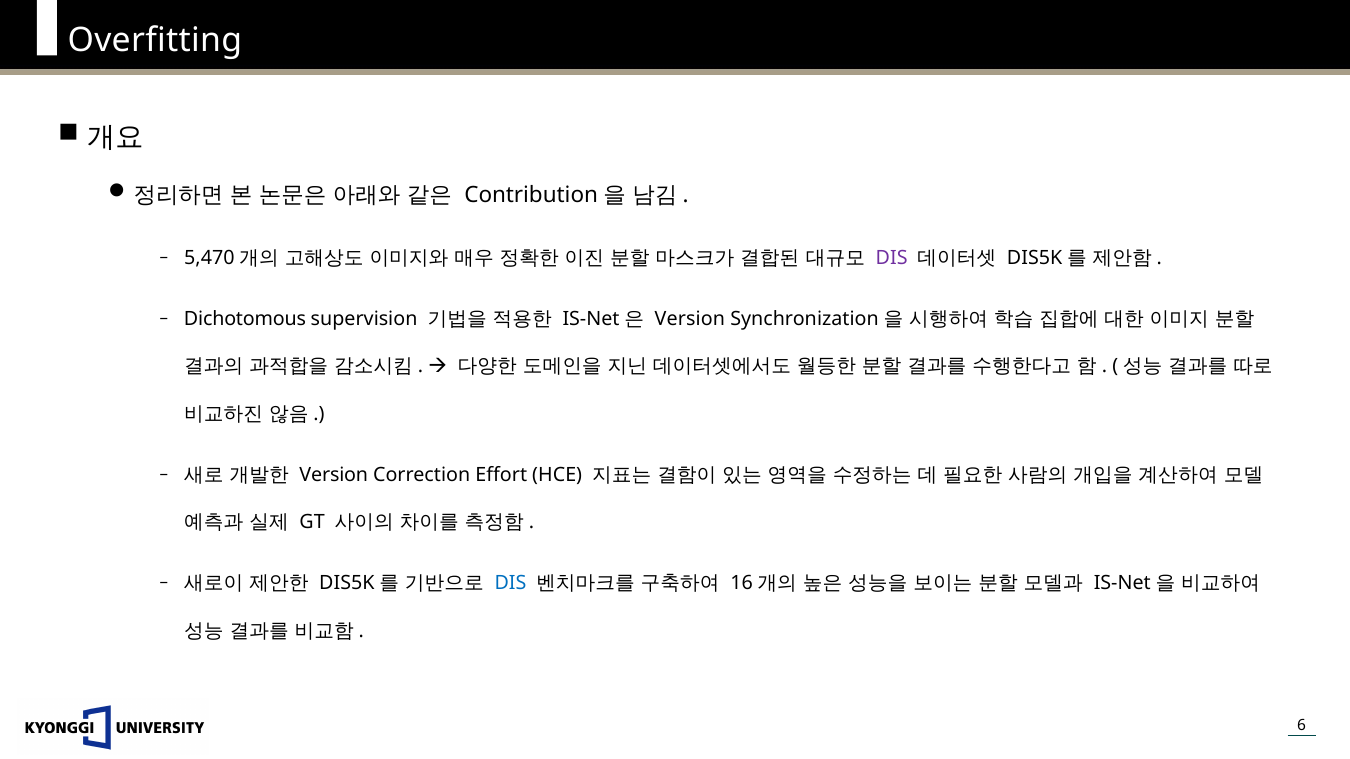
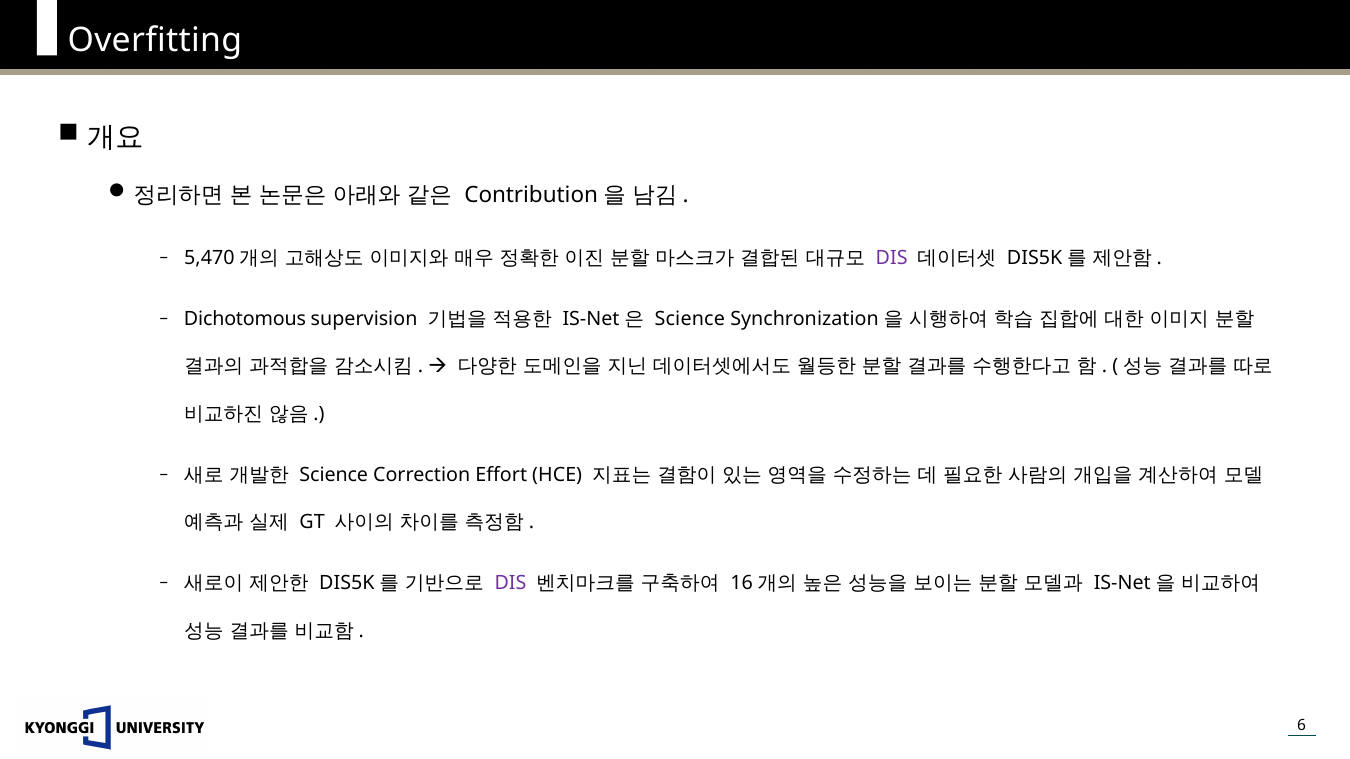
Version at (690, 319): Version -> Science
Version at (334, 475): Version -> Science
DIS at (510, 584) colour: blue -> purple
